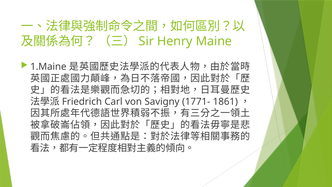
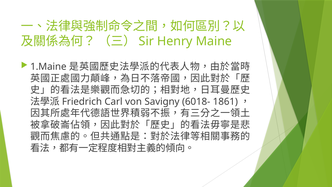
1771-: 1771- -> 6018-
